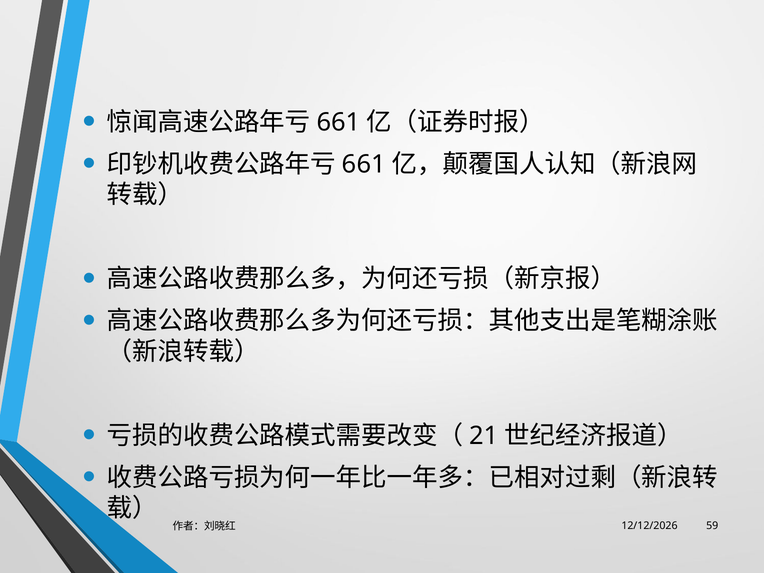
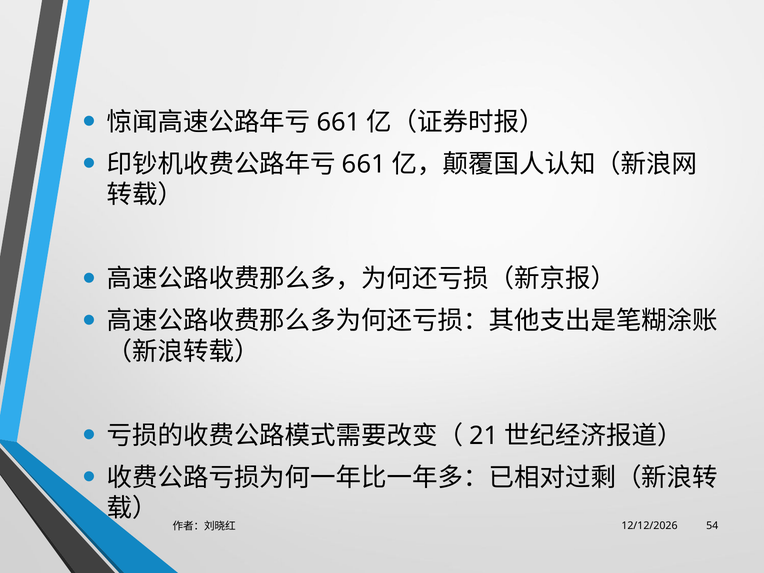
59: 59 -> 54
